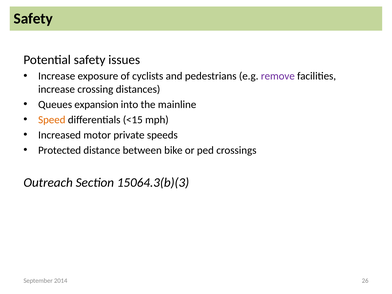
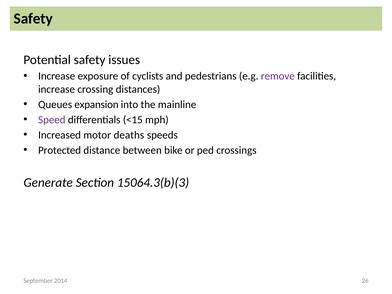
Speed colour: orange -> purple
private: private -> deaths
Outreach: Outreach -> Generate
